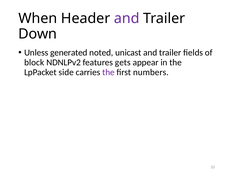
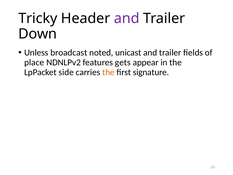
When: When -> Tricky
generated: generated -> broadcast
block: block -> place
the at (108, 72) colour: purple -> orange
numbers: numbers -> signature
